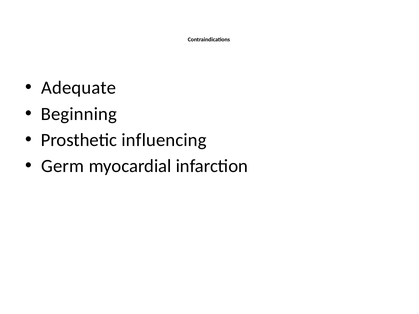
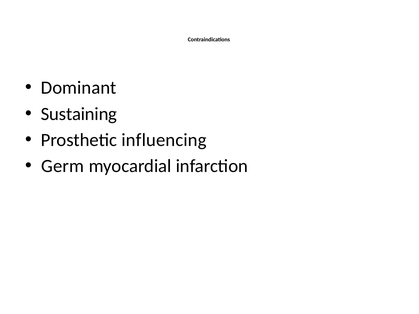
Adequate: Adequate -> Dominant
Beginning: Beginning -> Sustaining
